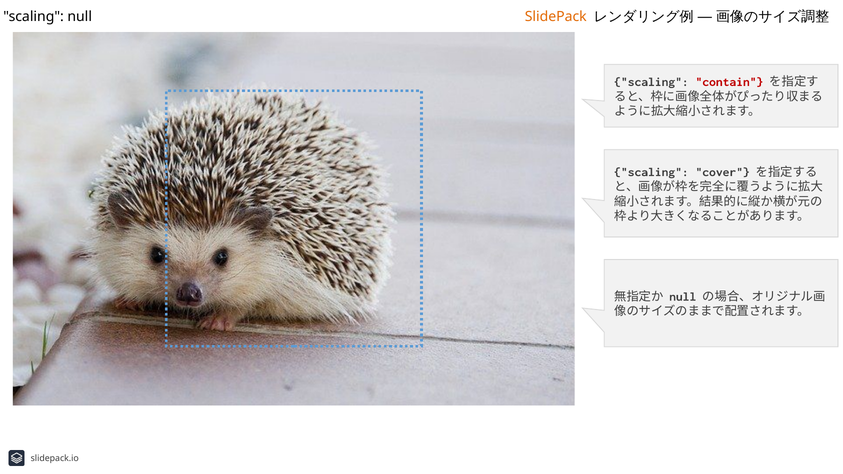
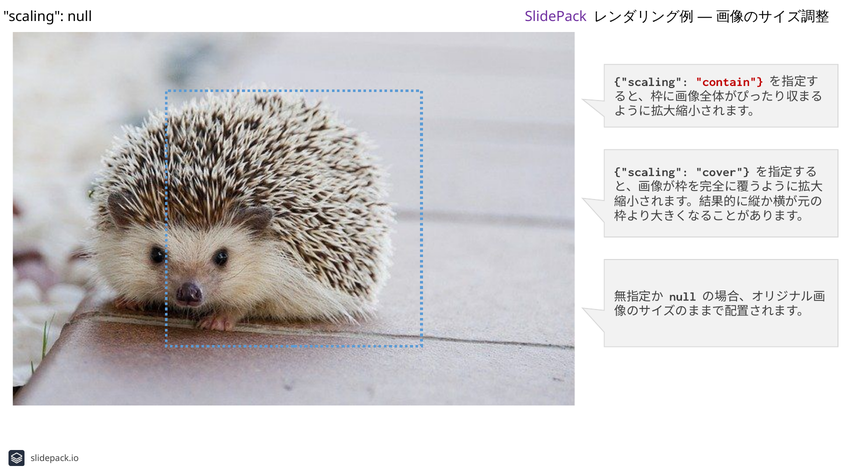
SlidePack colour: orange -> purple
